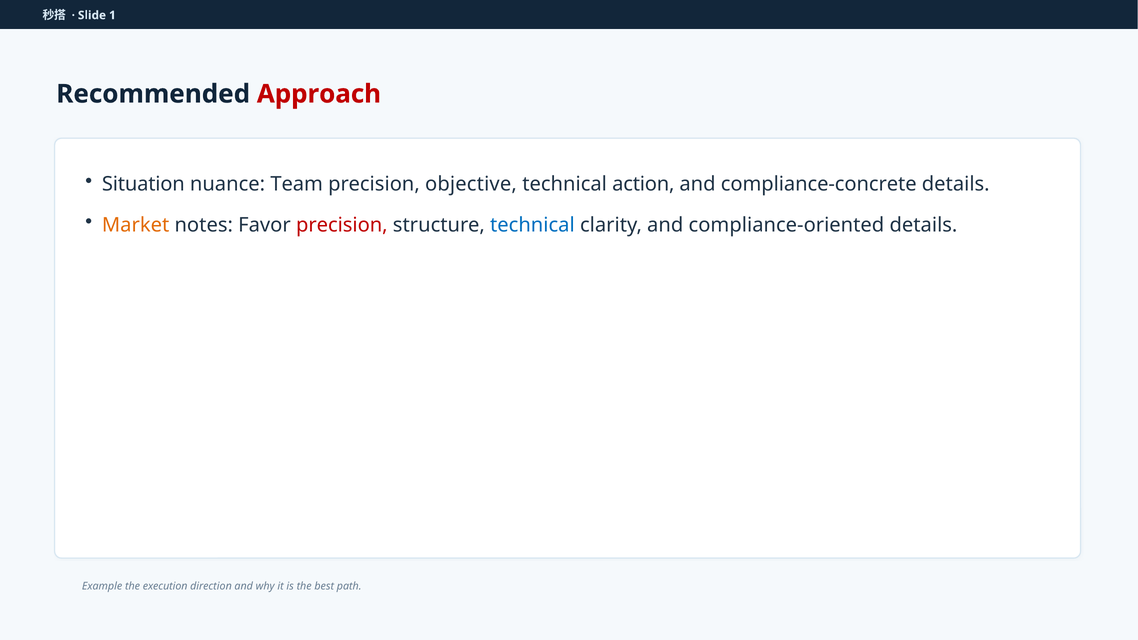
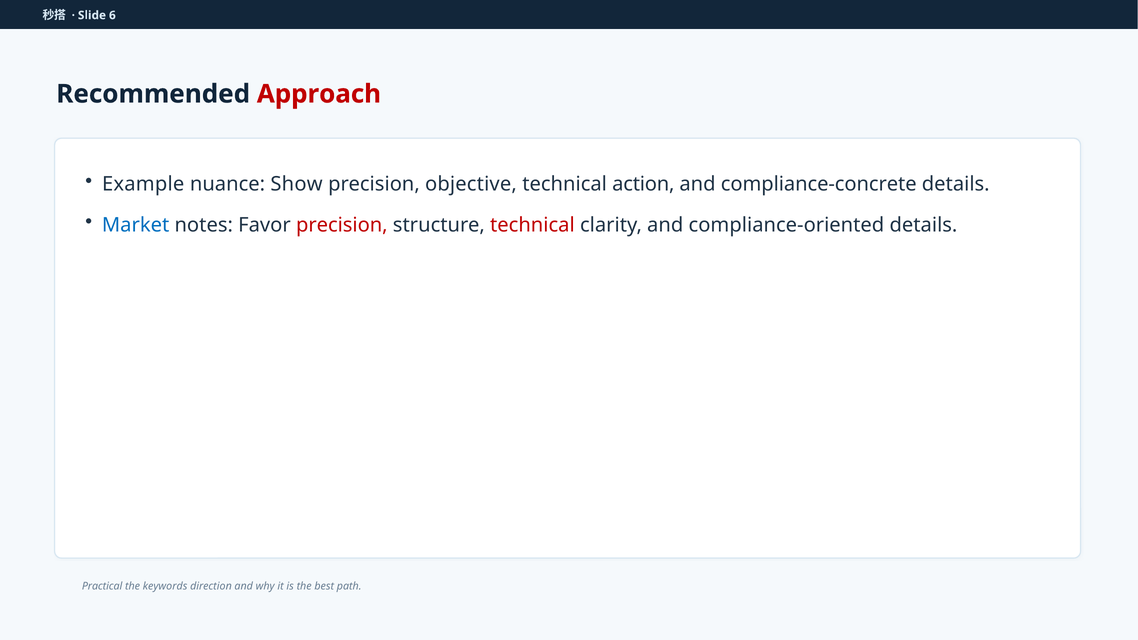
1: 1 -> 6
Situation: Situation -> Example
Team: Team -> Show
Market colour: orange -> blue
technical at (532, 225) colour: blue -> red
Example: Example -> Practical
execution: execution -> keywords
